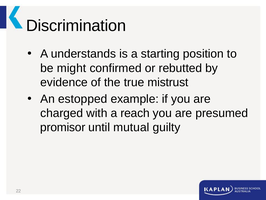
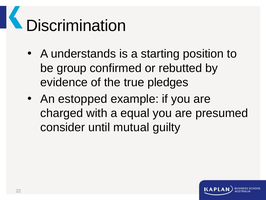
might: might -> group
mistrust: mistrust -> pledges
reach: reach -> equal
promisor: promisor -> consider
